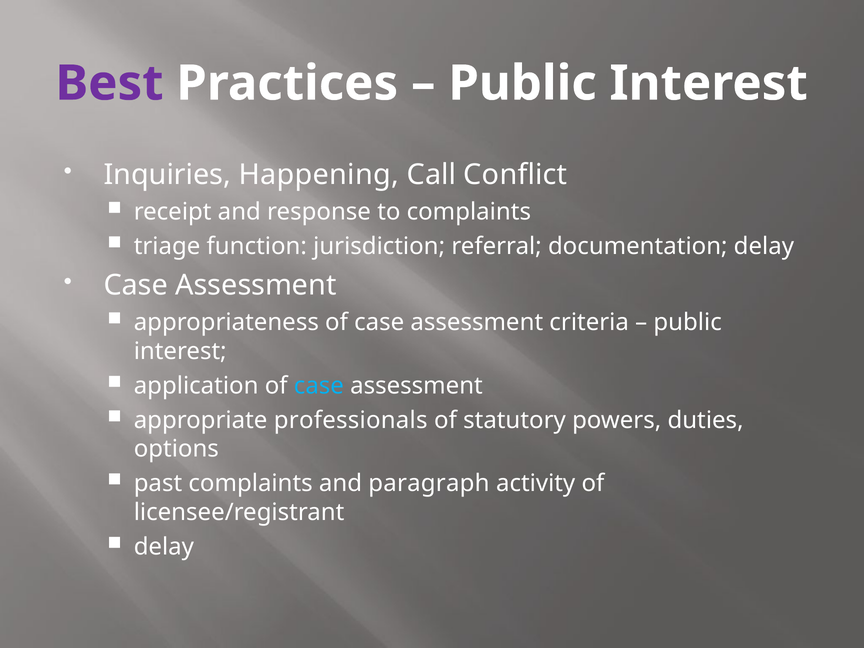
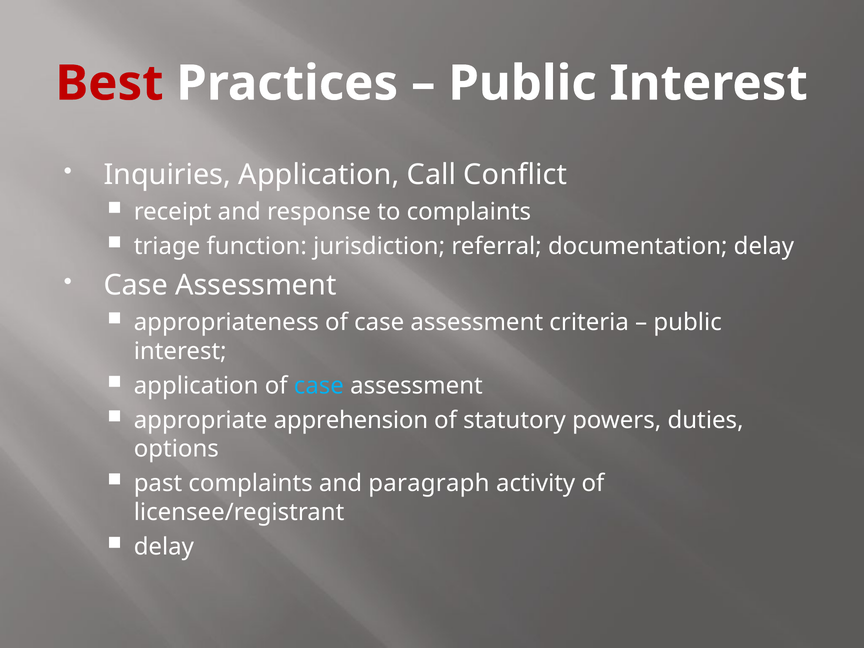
Best colour: purple -> red
Inquiries Happening: Happening -> Application
professionals: professionals -> apprehension
